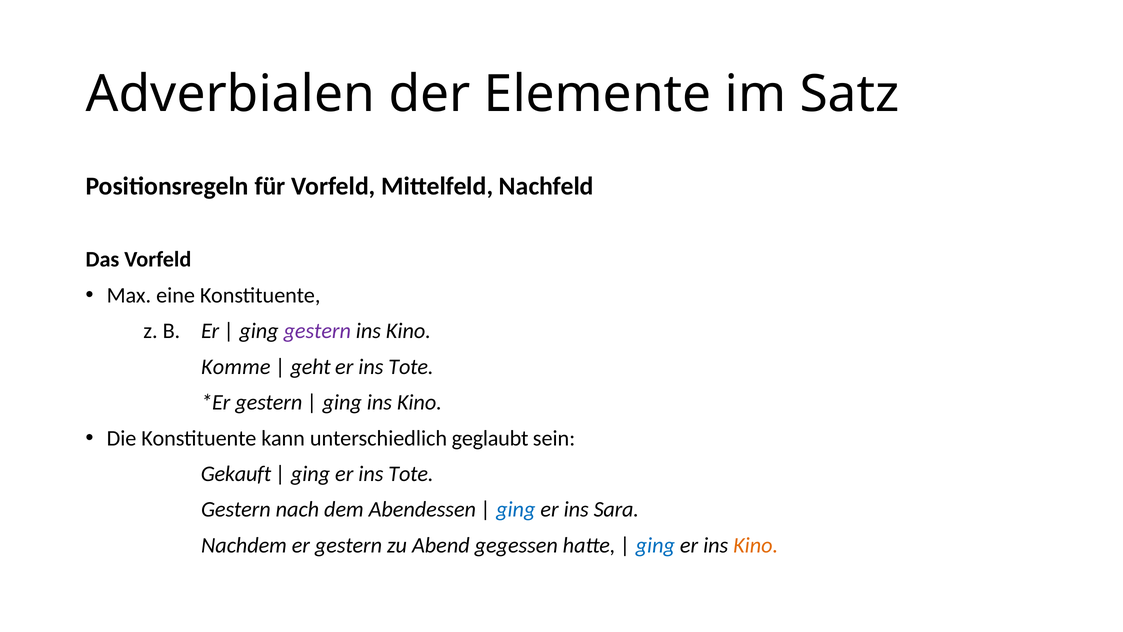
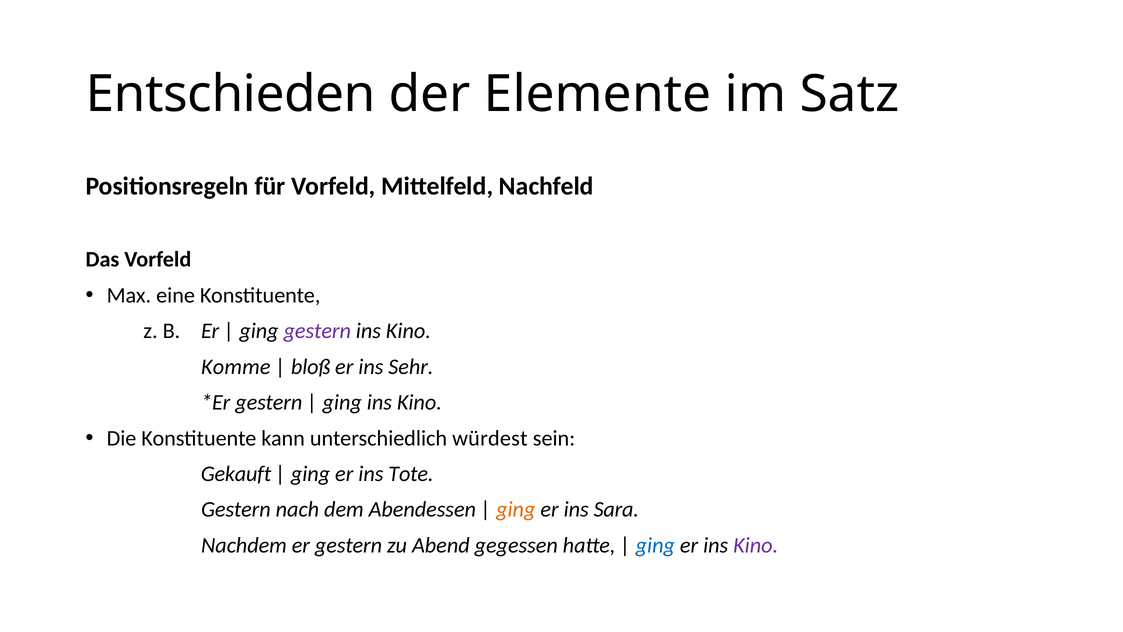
Adverbialen: Adverbialen -> Entschieden
geht: geht -> bloß
Tote at (411, 367): Tote -> Sehr
geglaubt: geglaubt -> würdest
ging at (516, 509) colour: blue -> orange
Kino at (756, 545) colour: orange -> purple
